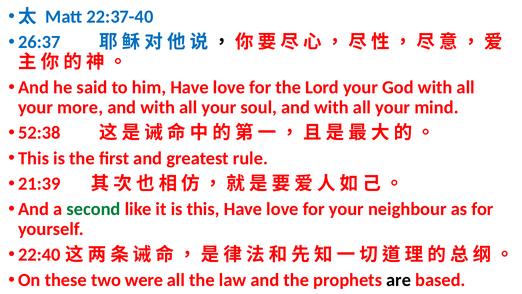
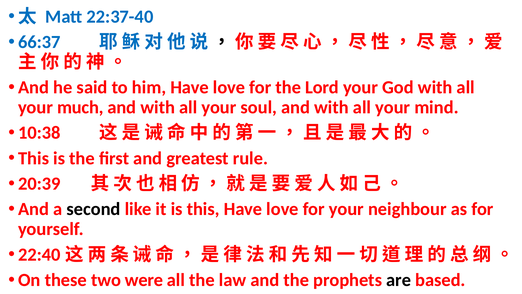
26:37: 26:37 -> 66:37
more: more -> much
52:38: 52:38 -> 10:38
21:39: 21:39 -> 20:39
second colour: green -> black
